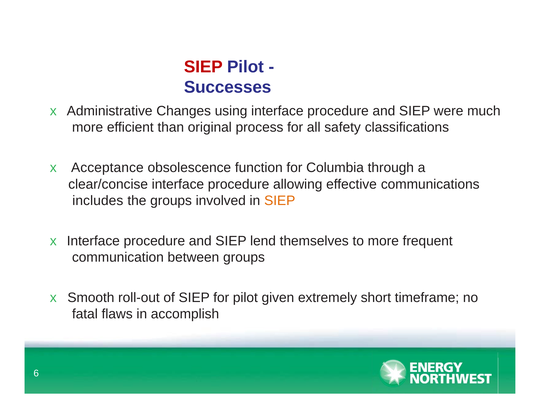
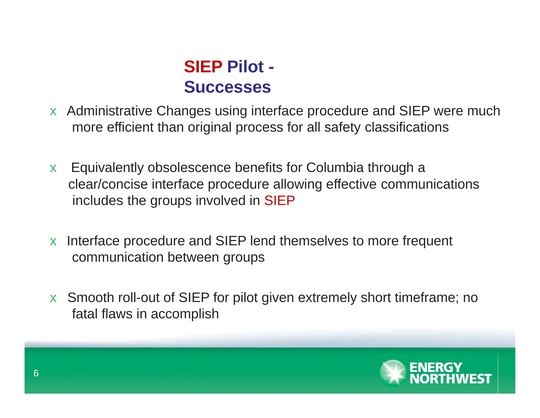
Acceptance: Acceptance -> Equivalently
function: function -> benefits
SIEP at (280, 200) colour: orange -> red
